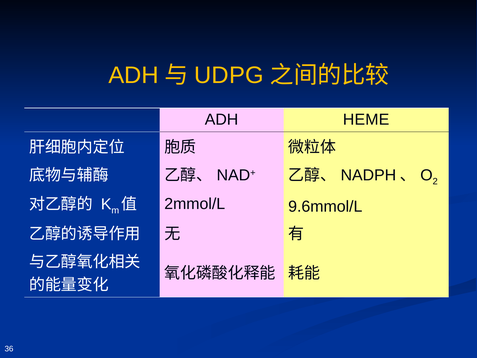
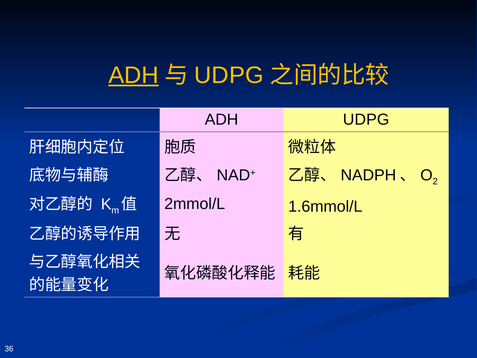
ADH at (134, 75) underline: none -> present
ADH HEME: HEME -> UDPG
9.6mmol/L: 9.6mmol/L -> 1.6mmol/L
